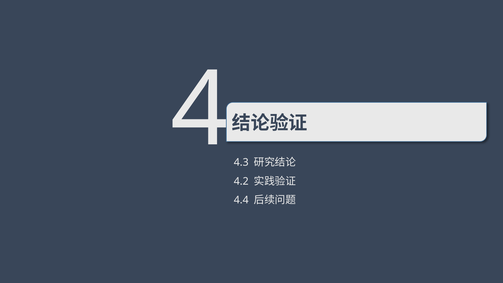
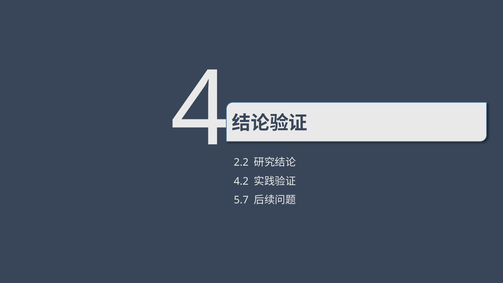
4.3: 4.3 -> 2.2
4.4: 4.4 -> 5.7
